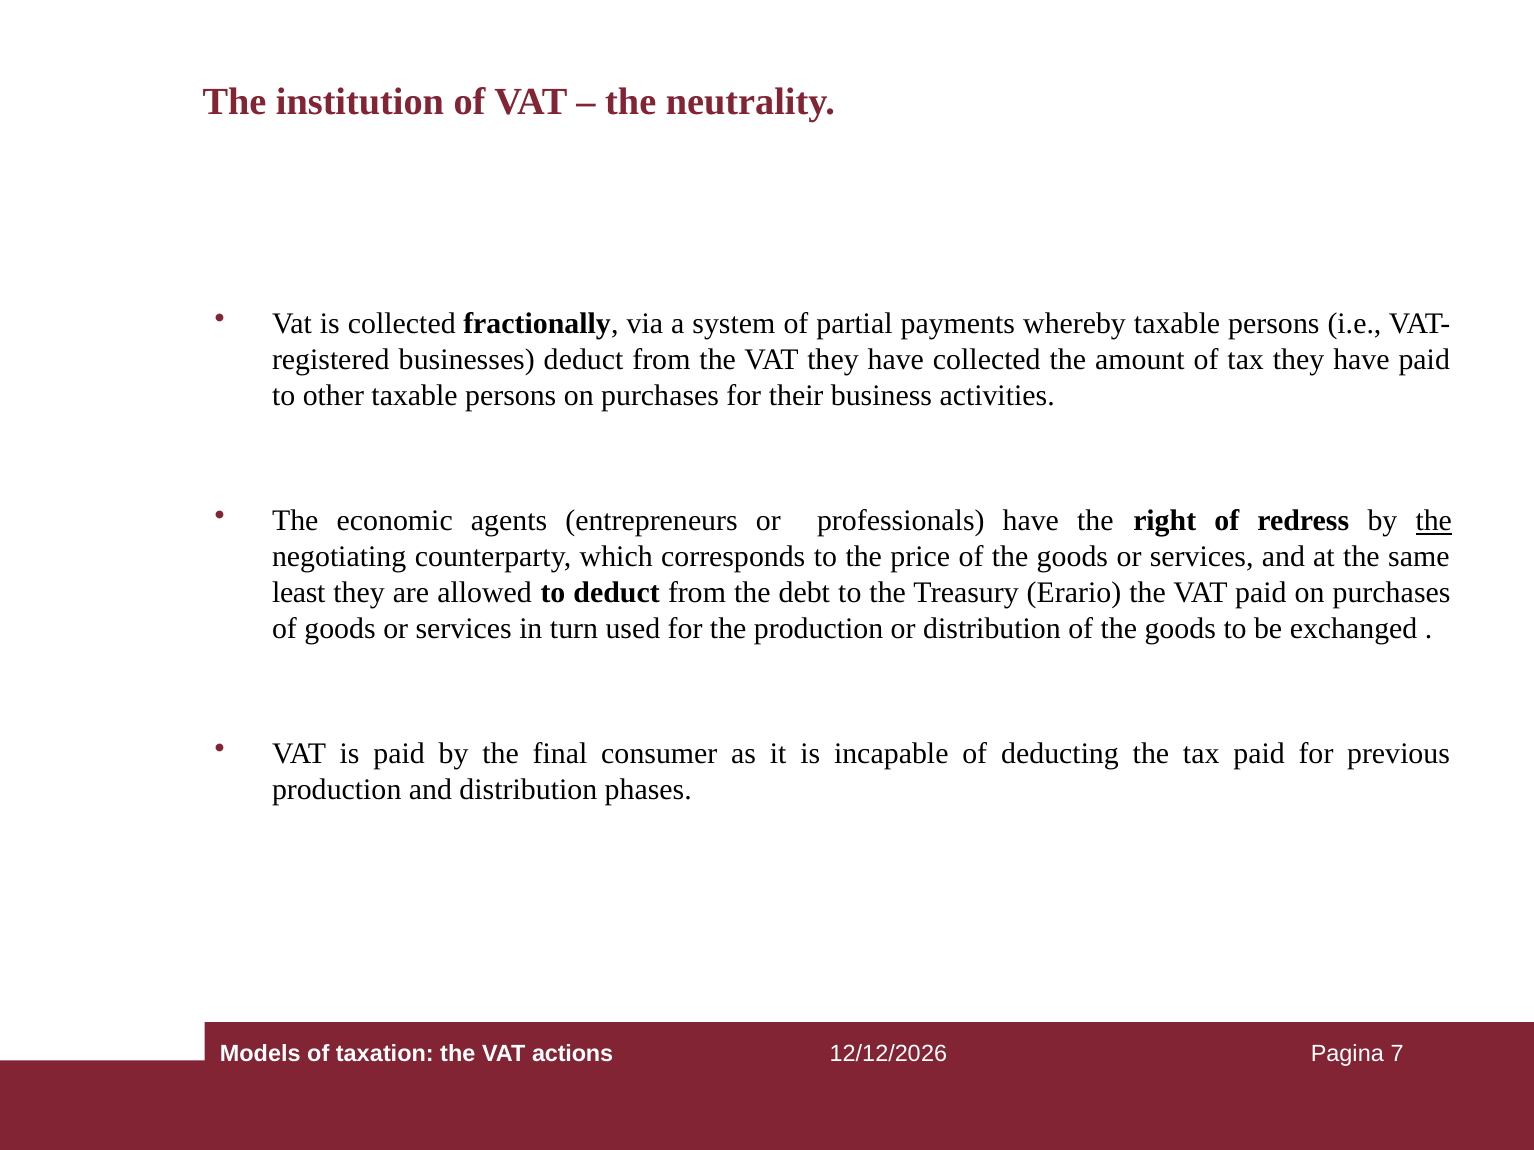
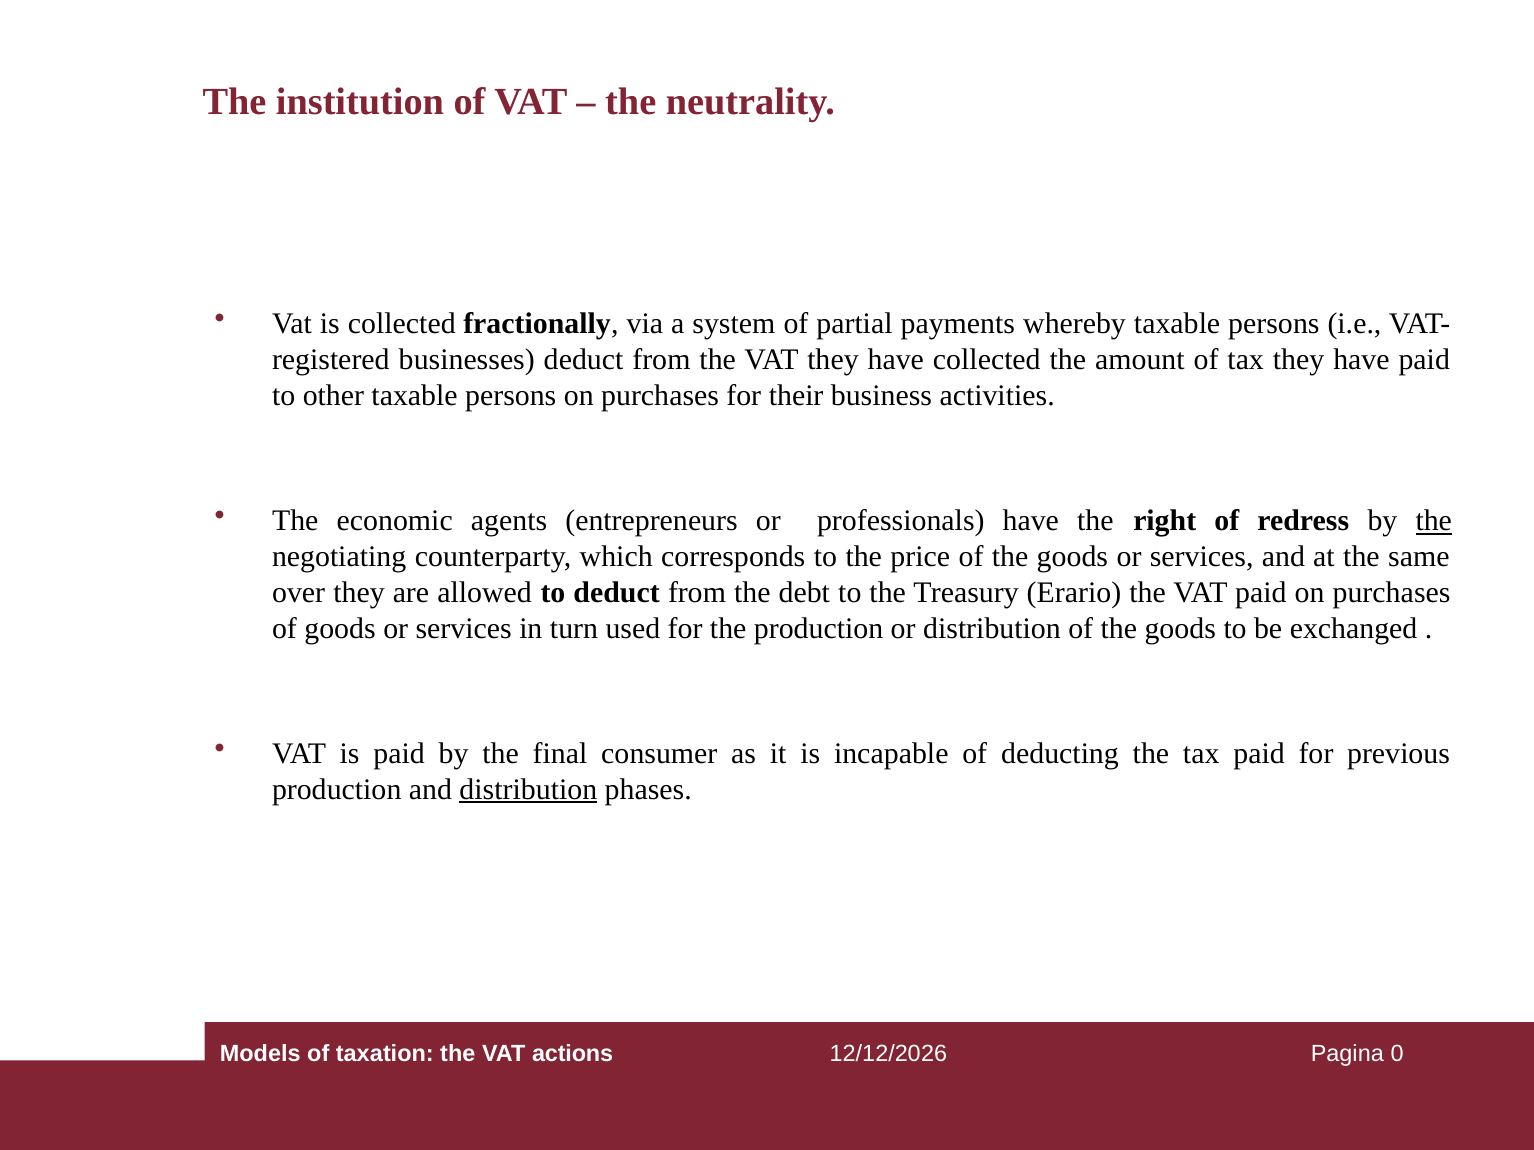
least: least -> over
distribution at (528, 790) underline: none -> present
7: 7 -> 0
